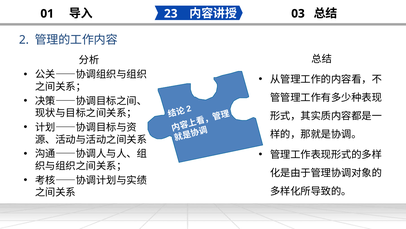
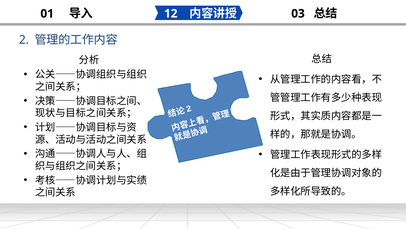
23: 23 -> 12
